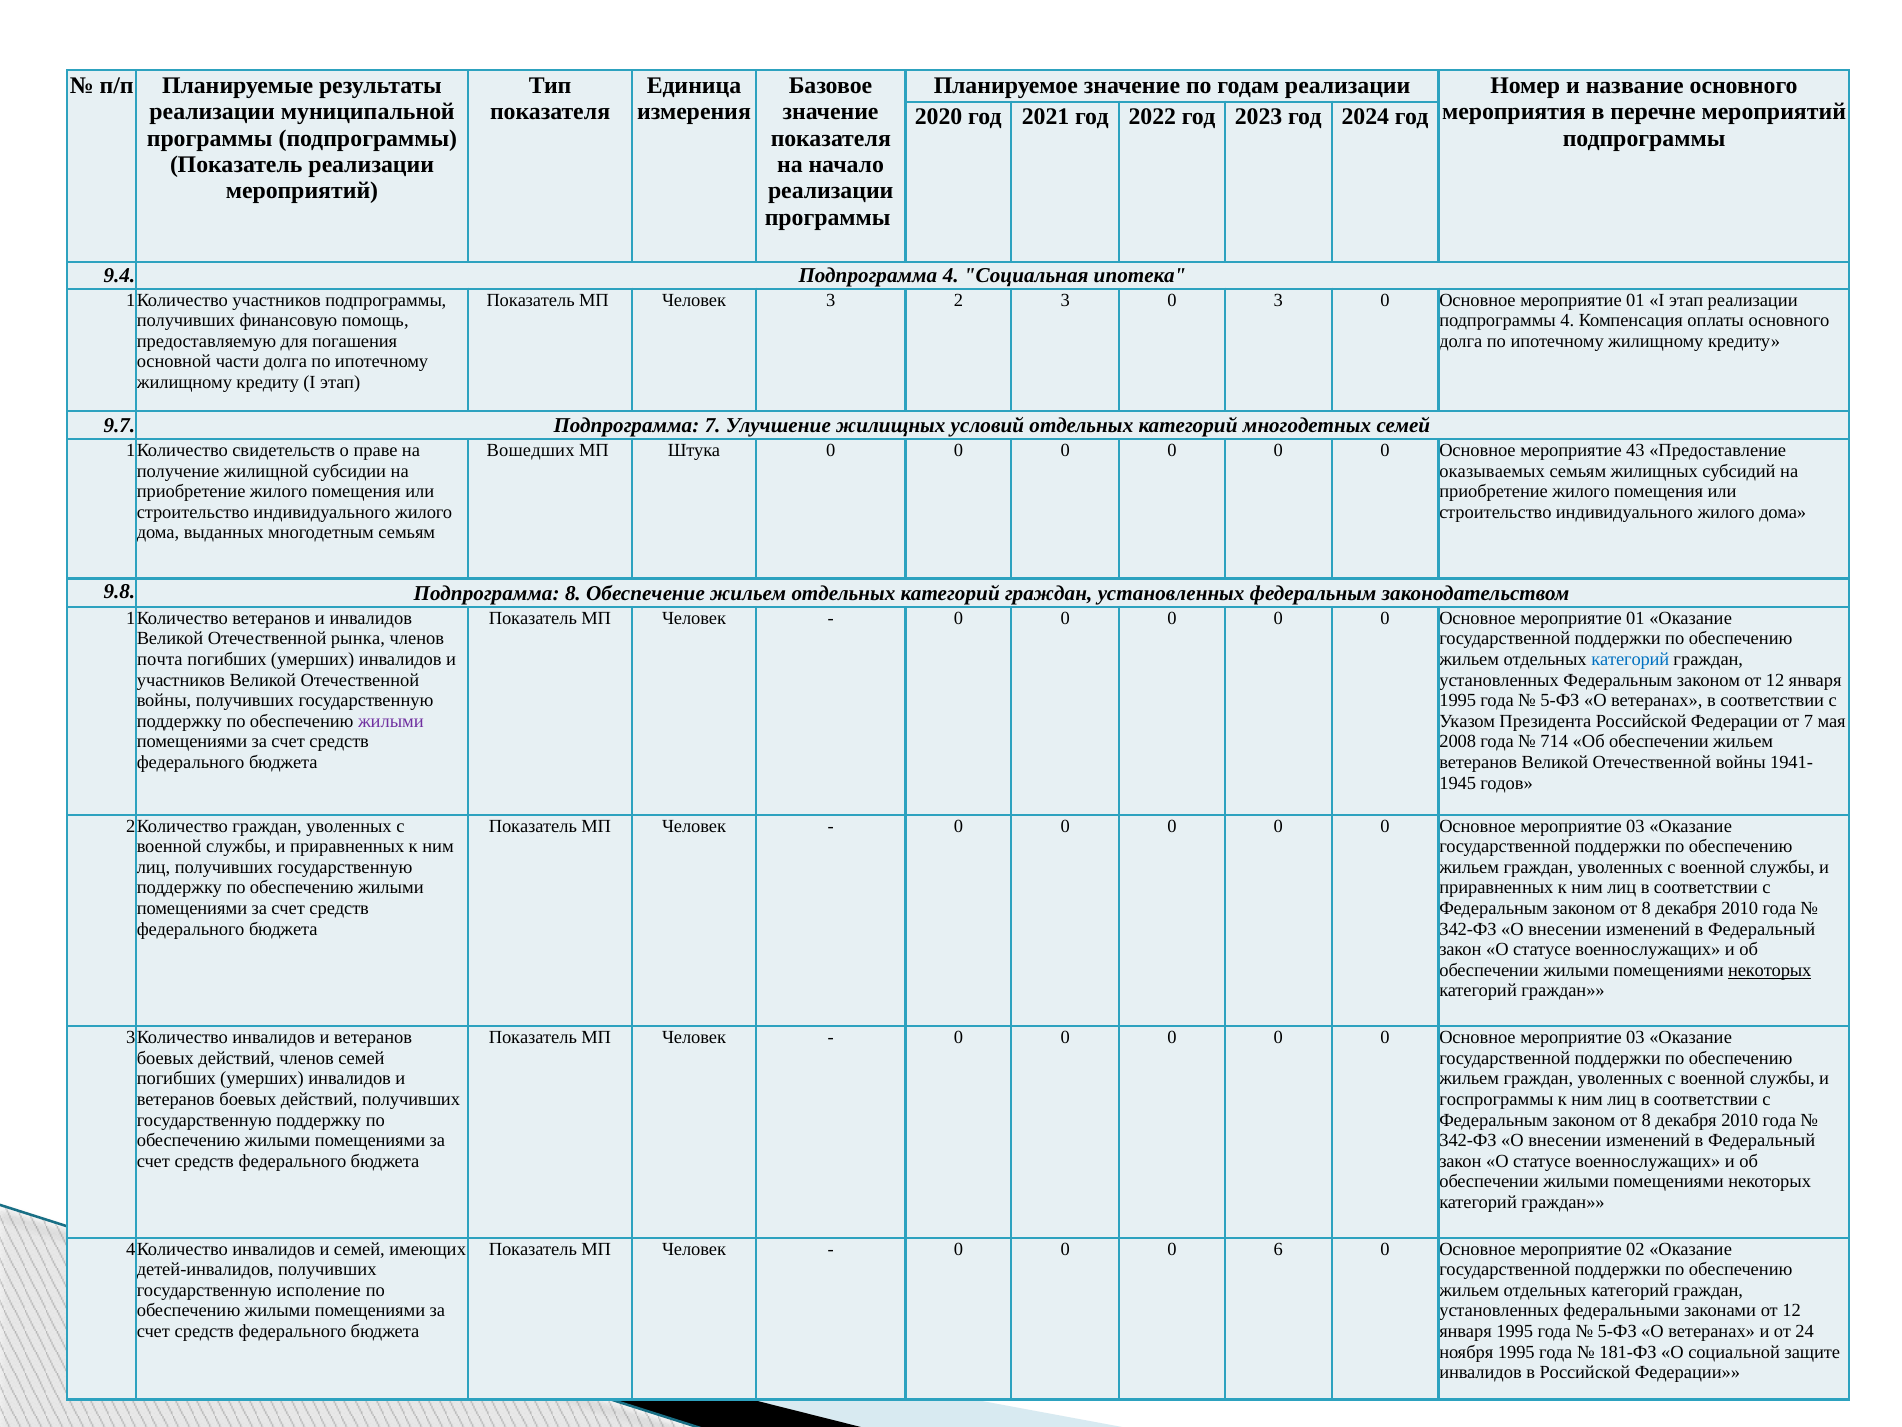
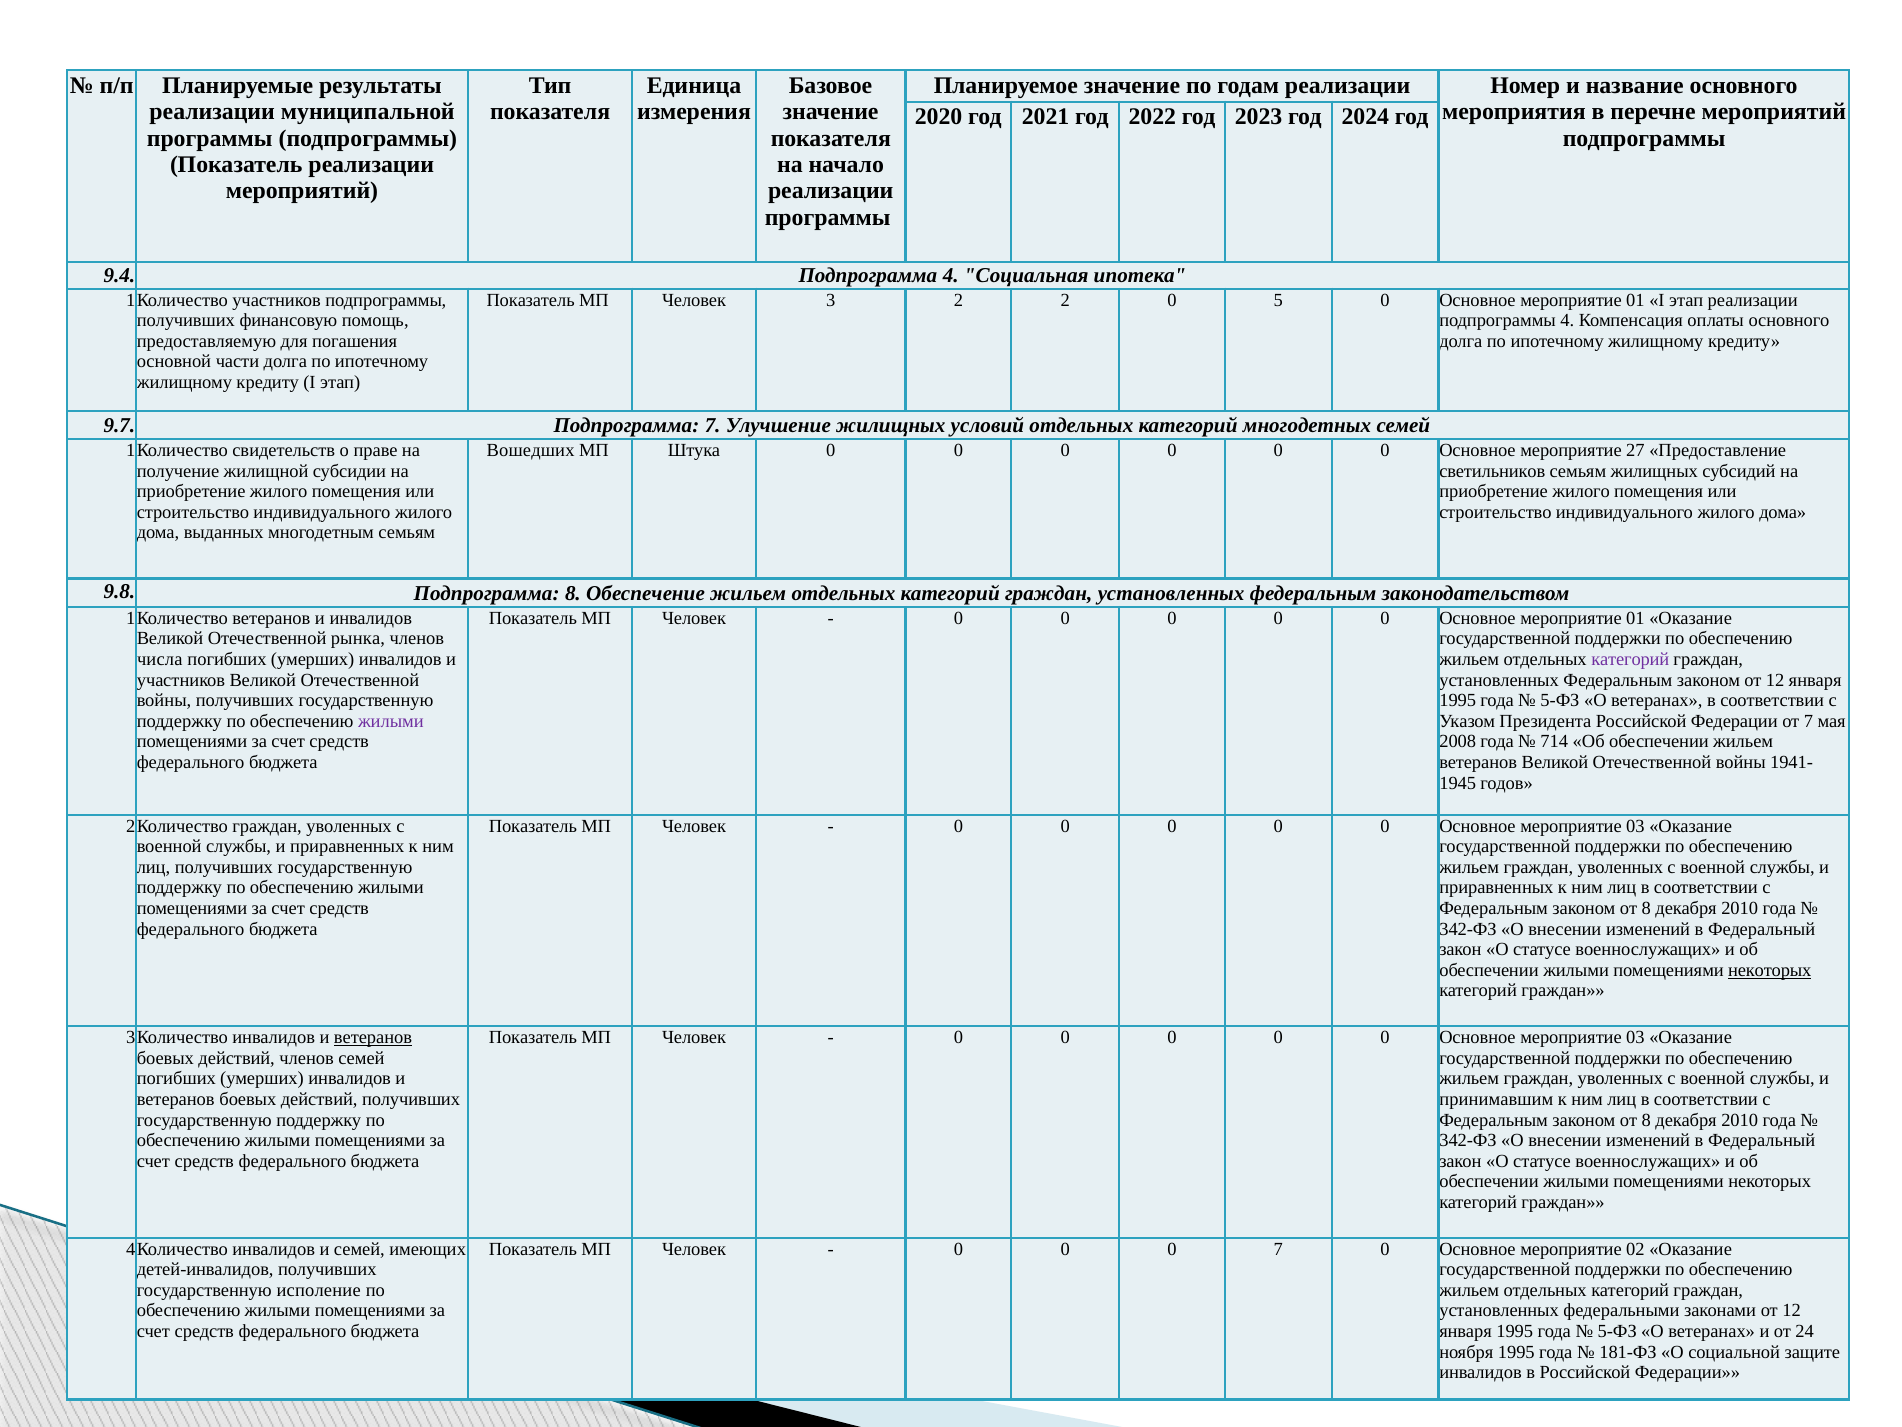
2 3: 3 -> 2
0 3: 3 -> 5
43: 43 -> 27
оказываемых: оказываемых -> светильников
почта: почта -> числа
категорий at (1630, 659) colour: blue -> purple
ветеранов at (373, 1037) underline: none -> present
госпрограммы: госпрограммы -> принимавшим
0 6: 6 -> 7
